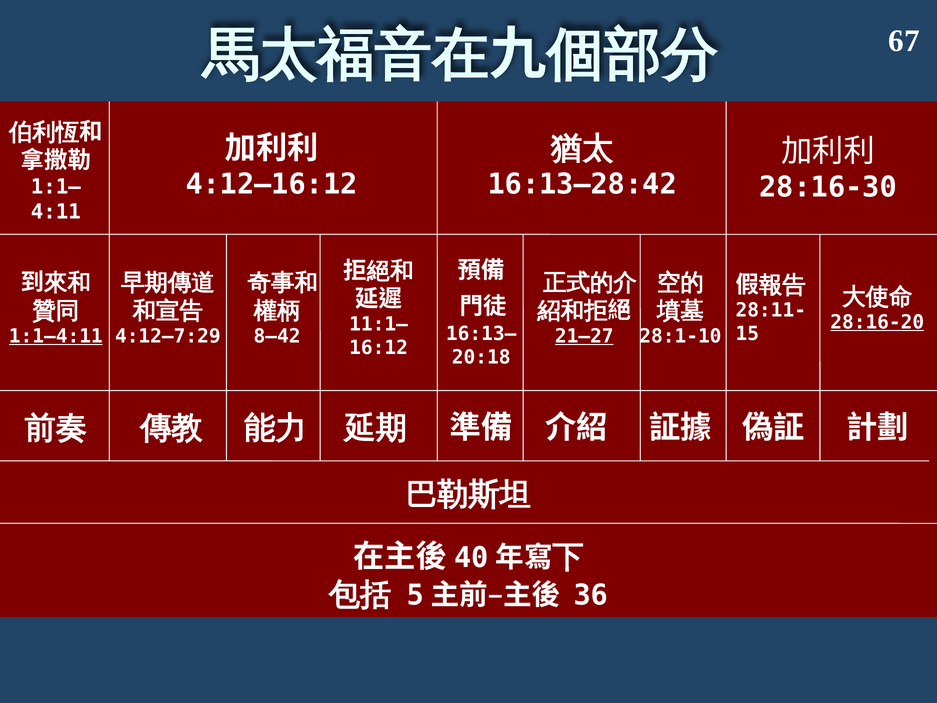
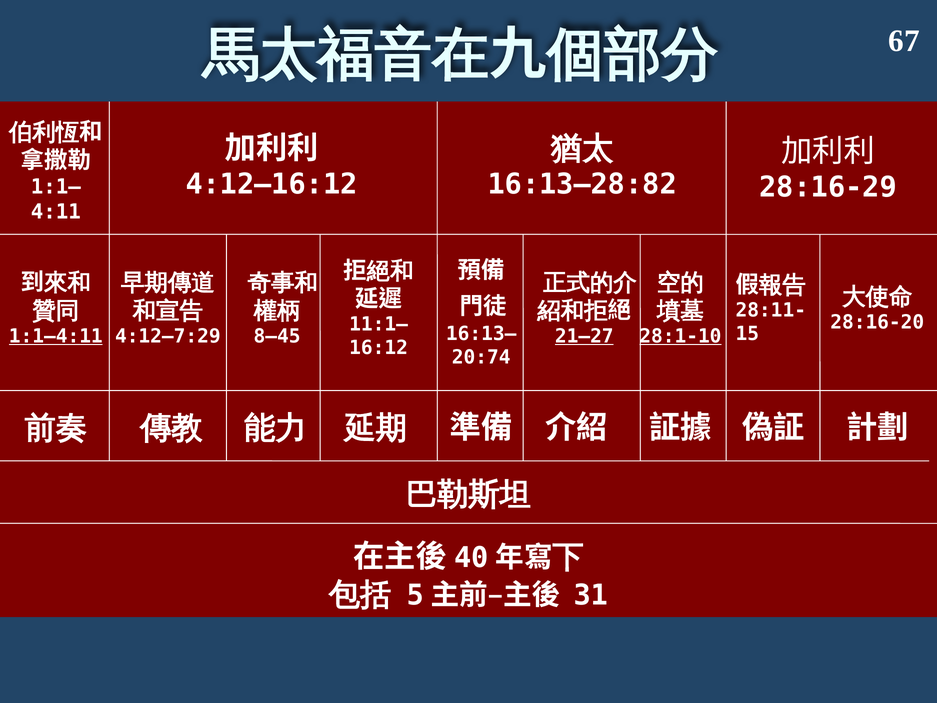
16:13–28:42: 16:13–28:42 -> 16:13–28:82
28:16-30: 28:16-30 -> 28:16-29
28:16-20 underline: present -> none
8–42: 8–42 -> 8–45
28:1-10 underline: none -> present
20:18: 20:18 -> 20:74
36: 36 -> 31
